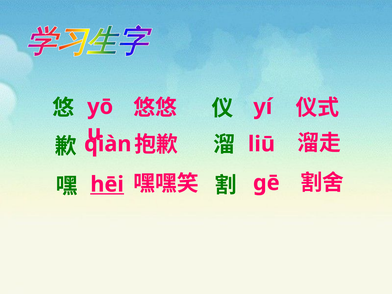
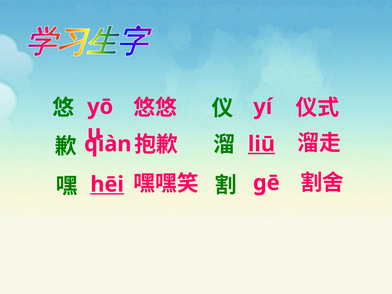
liū underline: none -> present
